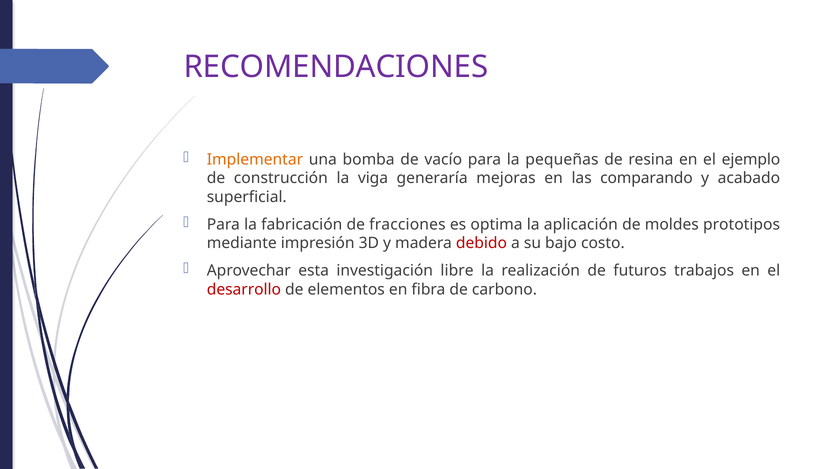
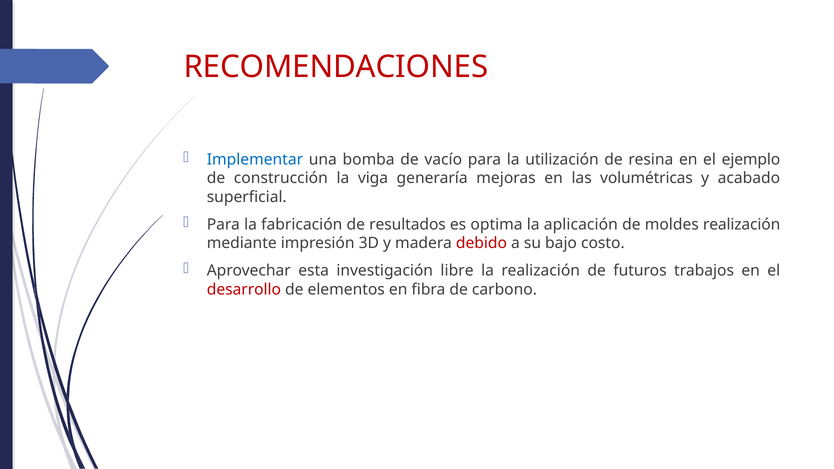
RECOMENDACIONES colour: purple -> red
Implementar colour: orange -> blue
pequeñas: pequeñas -> utilización
comparando: comparando -> volumétricas
fracciones: fracciones -> resultados
moldes prototipos: prototipos -> realización
